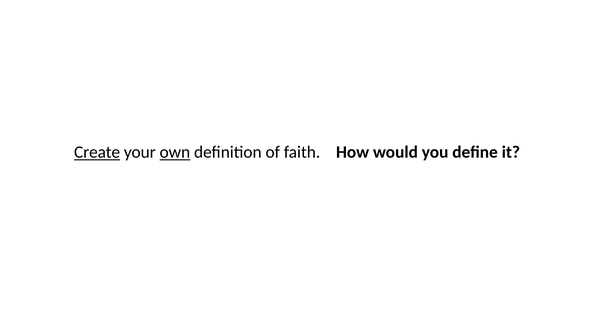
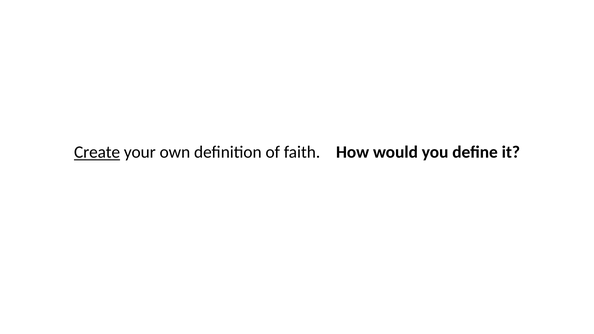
own underline: present -> none
